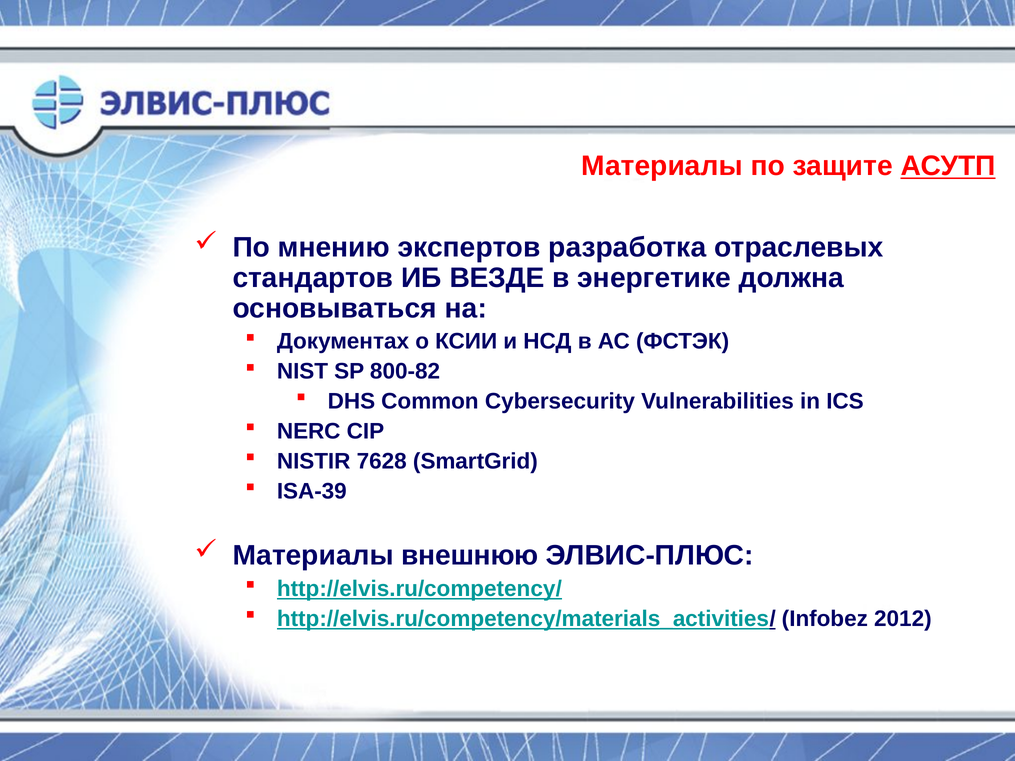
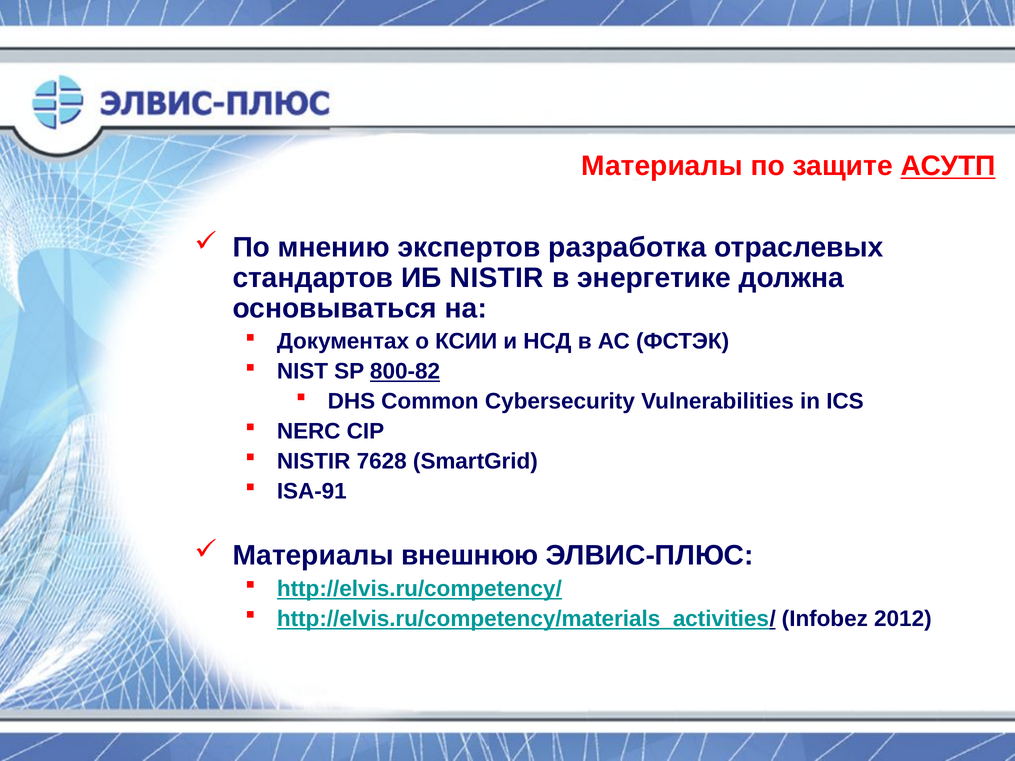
ИБ ВЕЗДЕ: ВЕЗДЕ -> NISTIR
800-82 underline: none -> present
ISA-39: ISA-39 -> ISA-91
